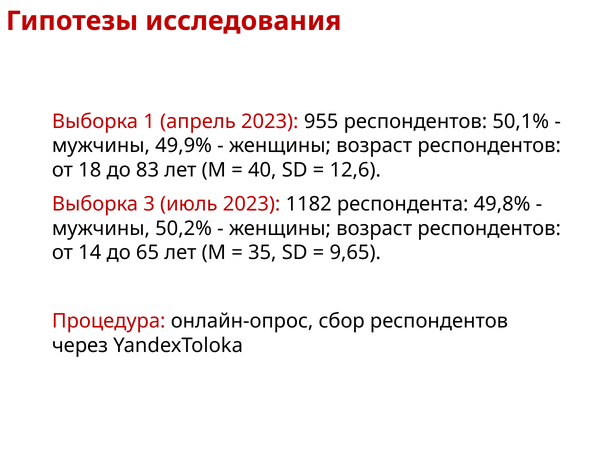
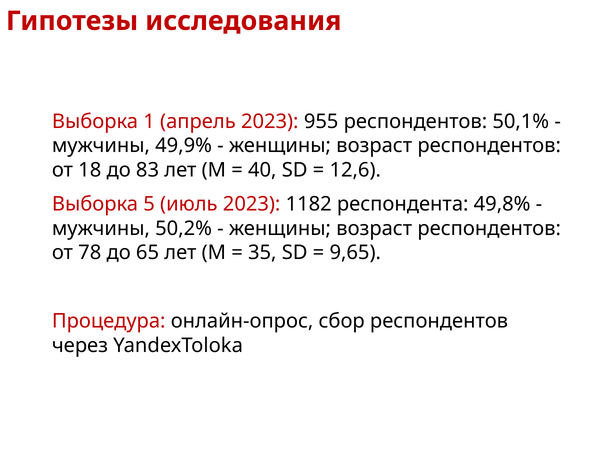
3: 3 -> 5
14: 14 -> 78
